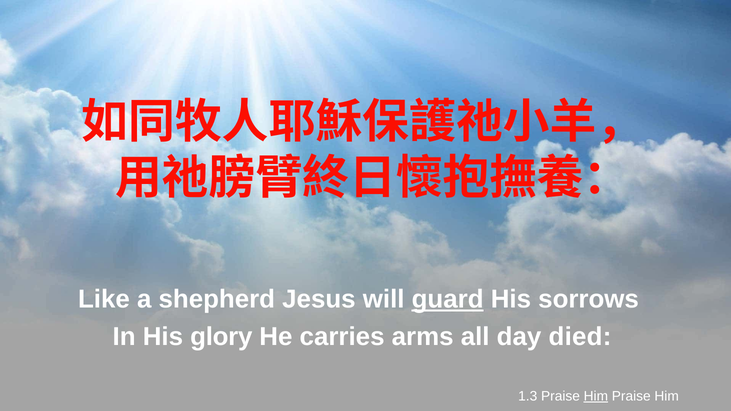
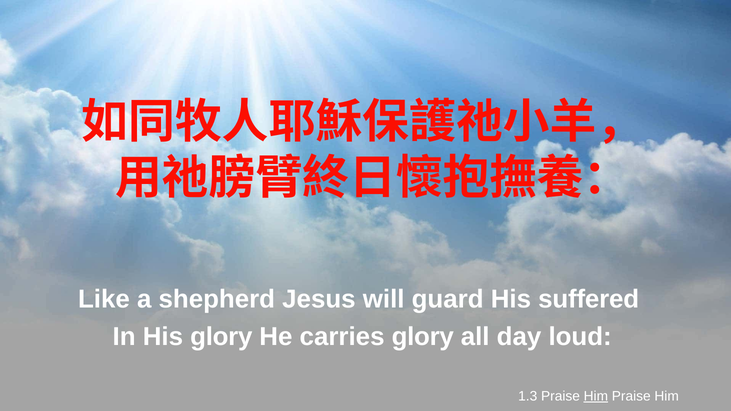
guard underline: present -> none
sorrows: sorrows -> suffered
carries arms: arms -> glory
died: died -> loud
